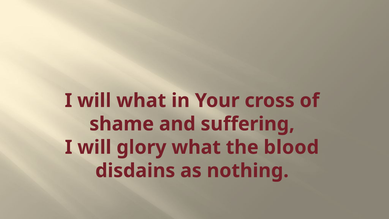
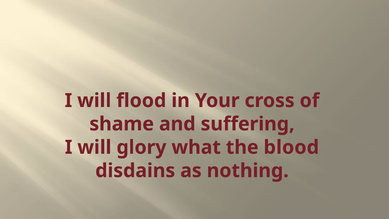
will what: what -> flood
